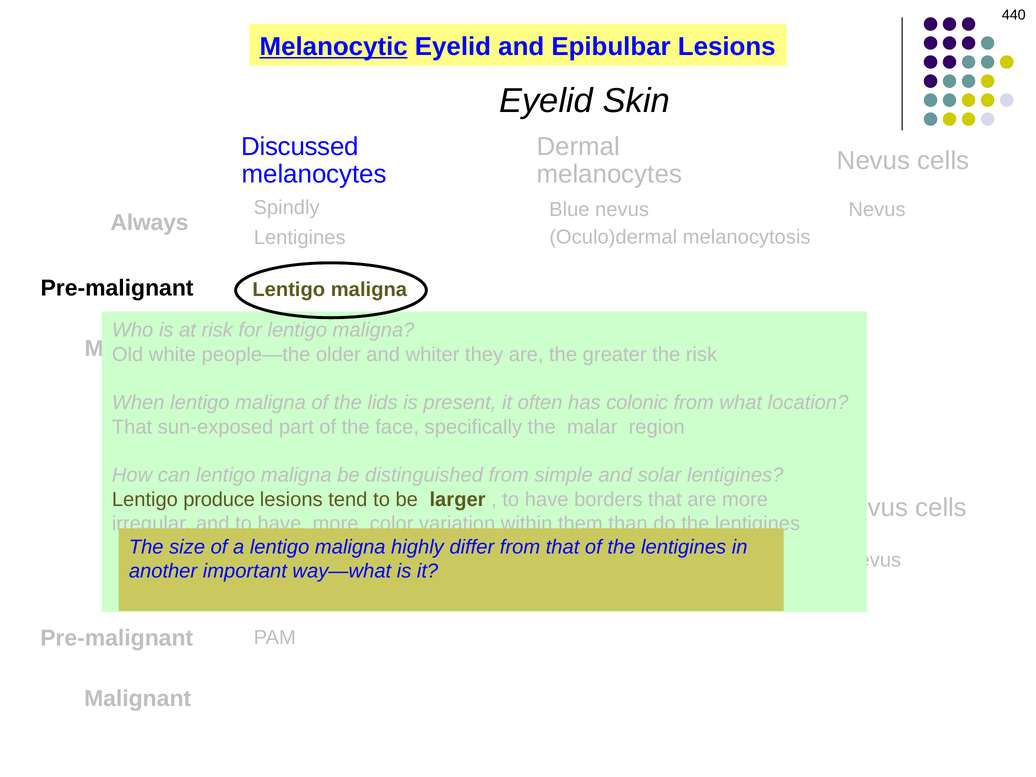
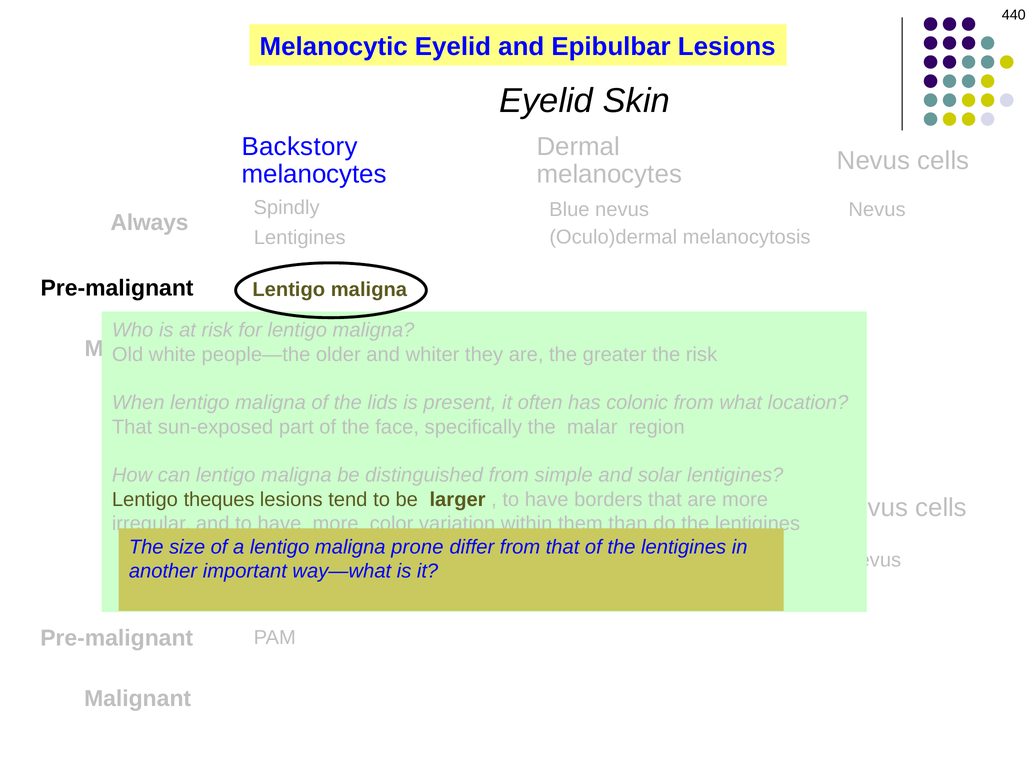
Melanocytic underline: present -> none
Discussed: Discussed -> Backstory
produce: produce -> theques
highly: highly -> prone
